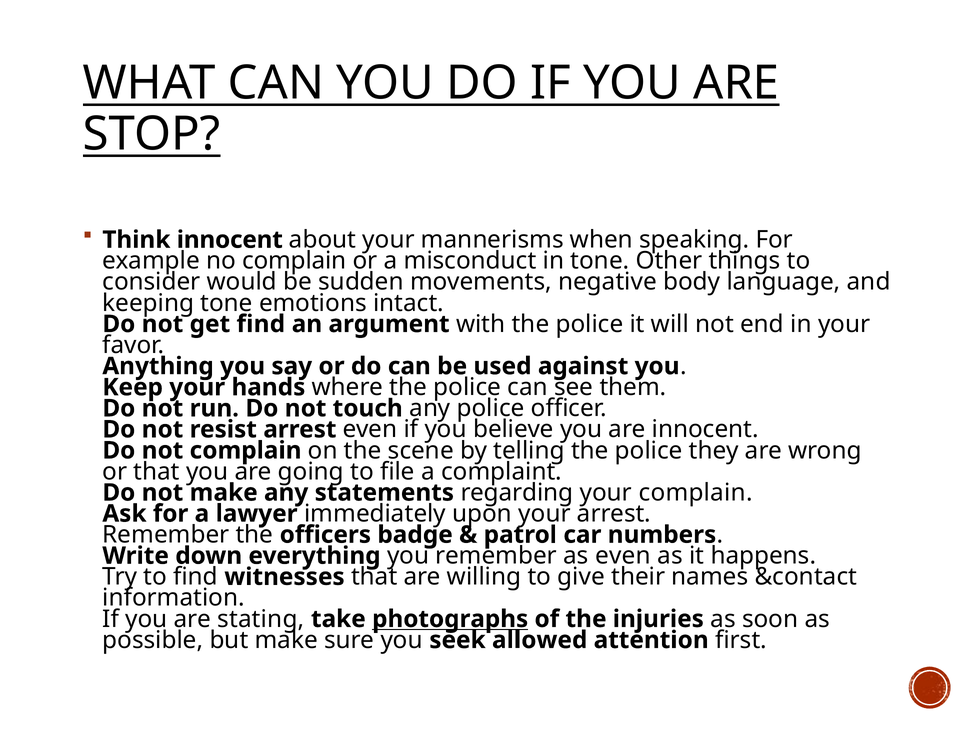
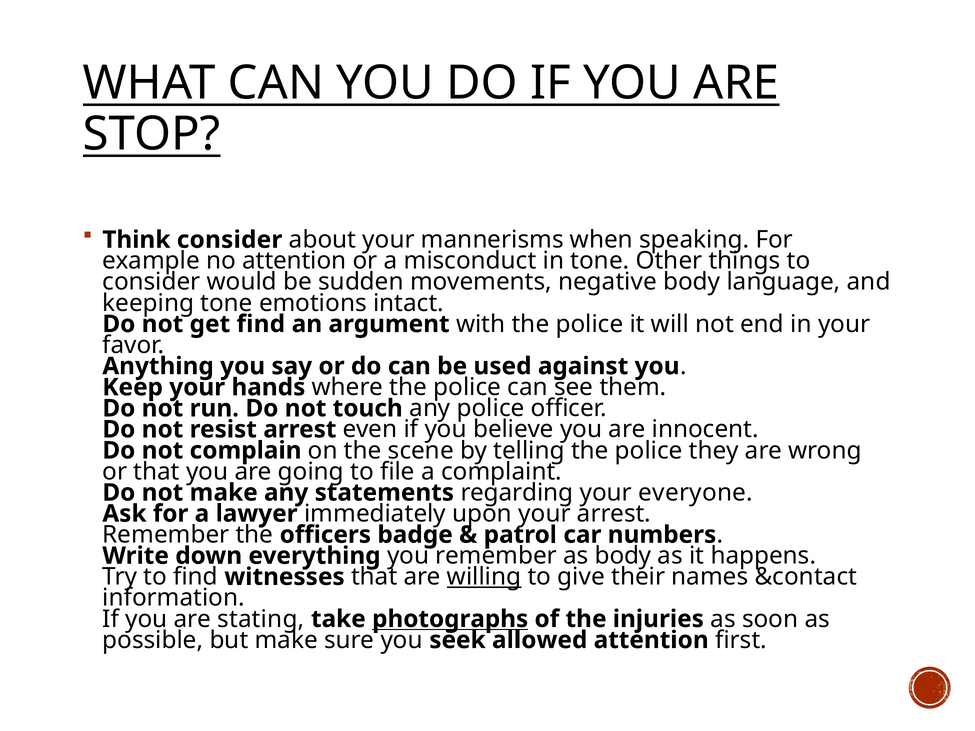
Think innocent: innocent -> consider
no complain: complain -> attention
your complain: complain -> everyone
as even: even -> body
willing underline: none -> present
